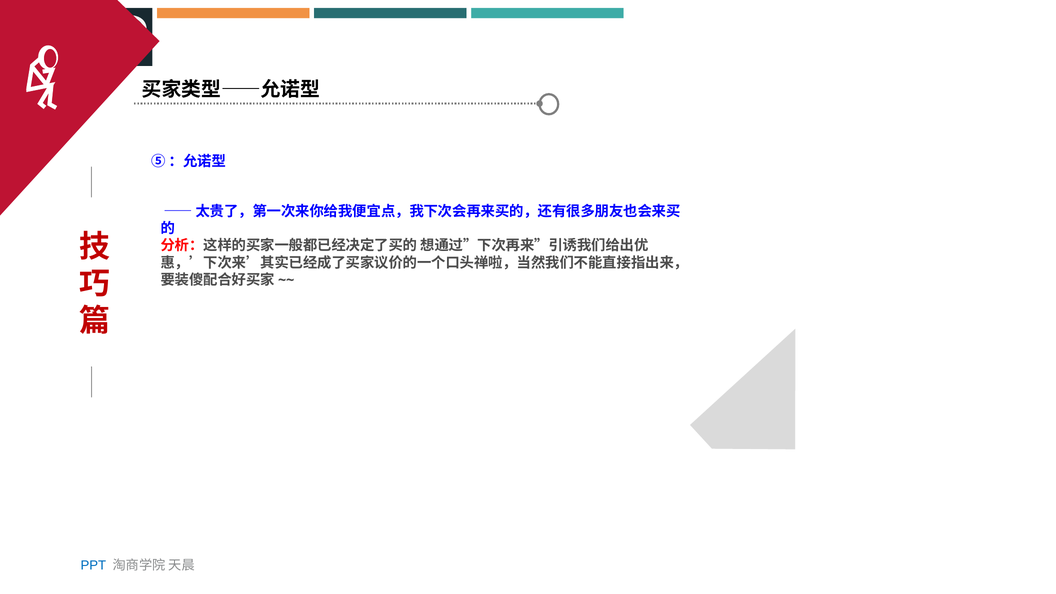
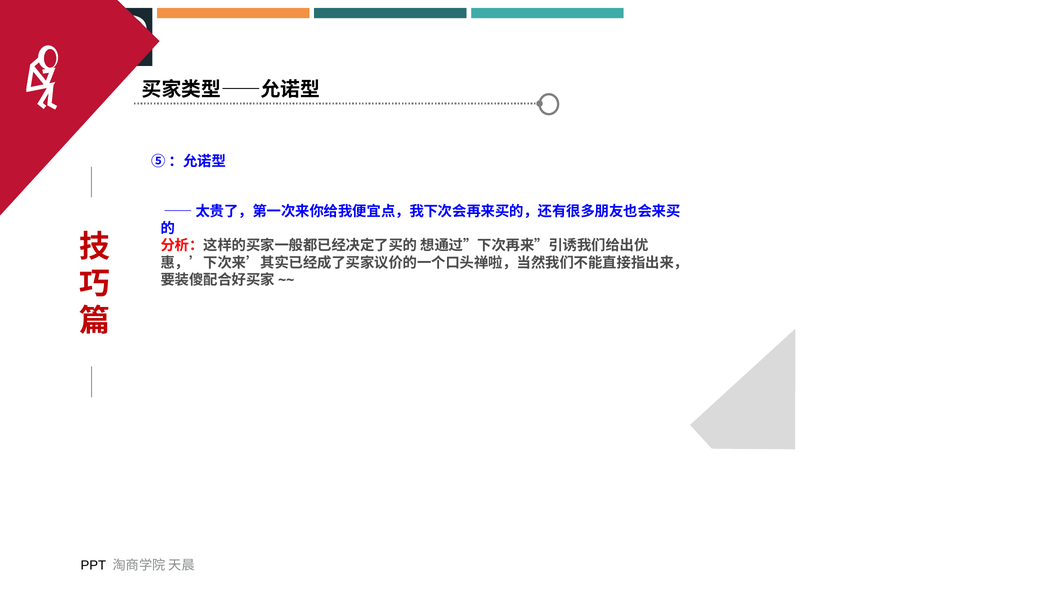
PPT colour: blue -> black
